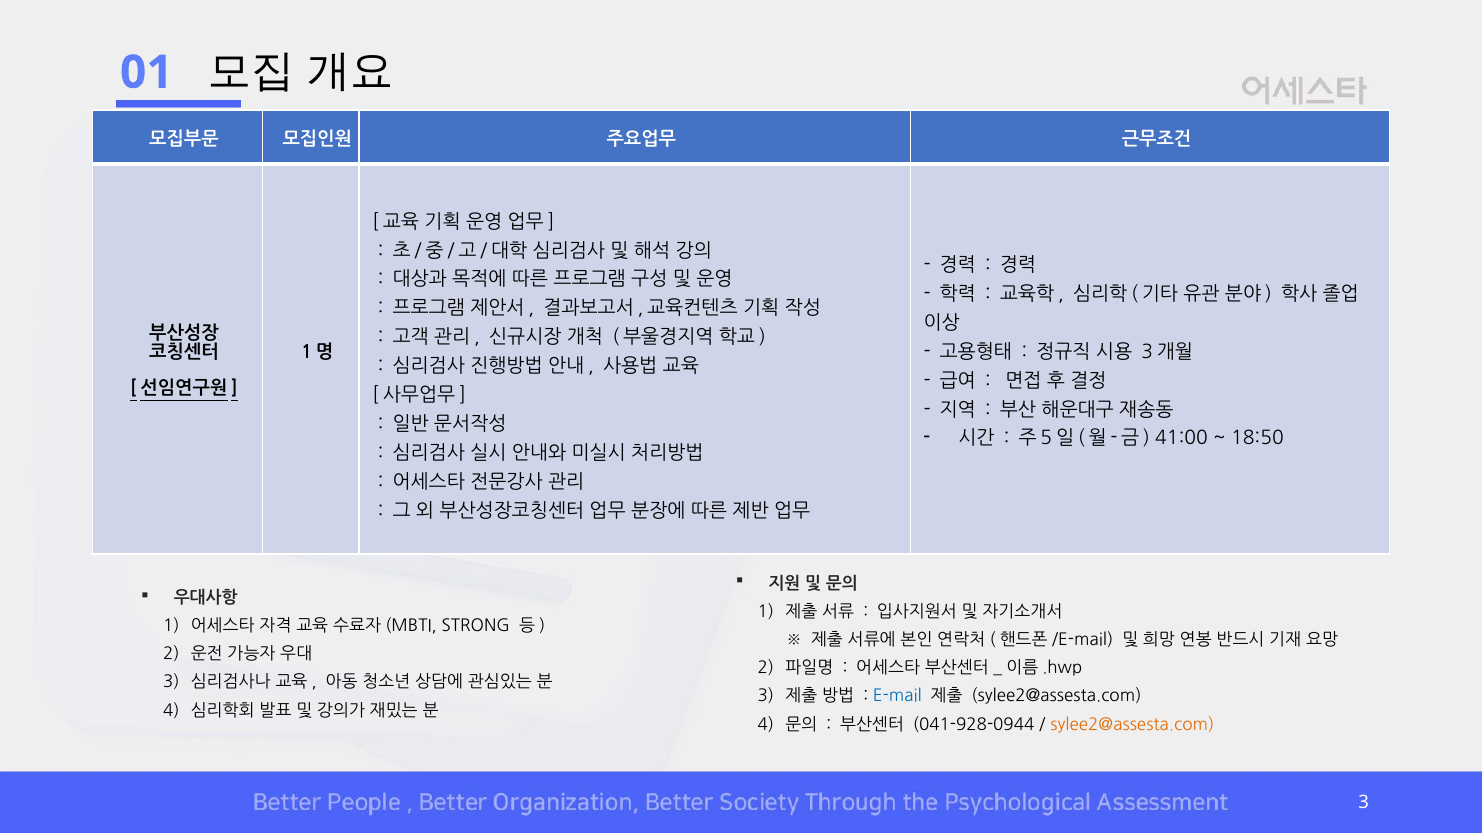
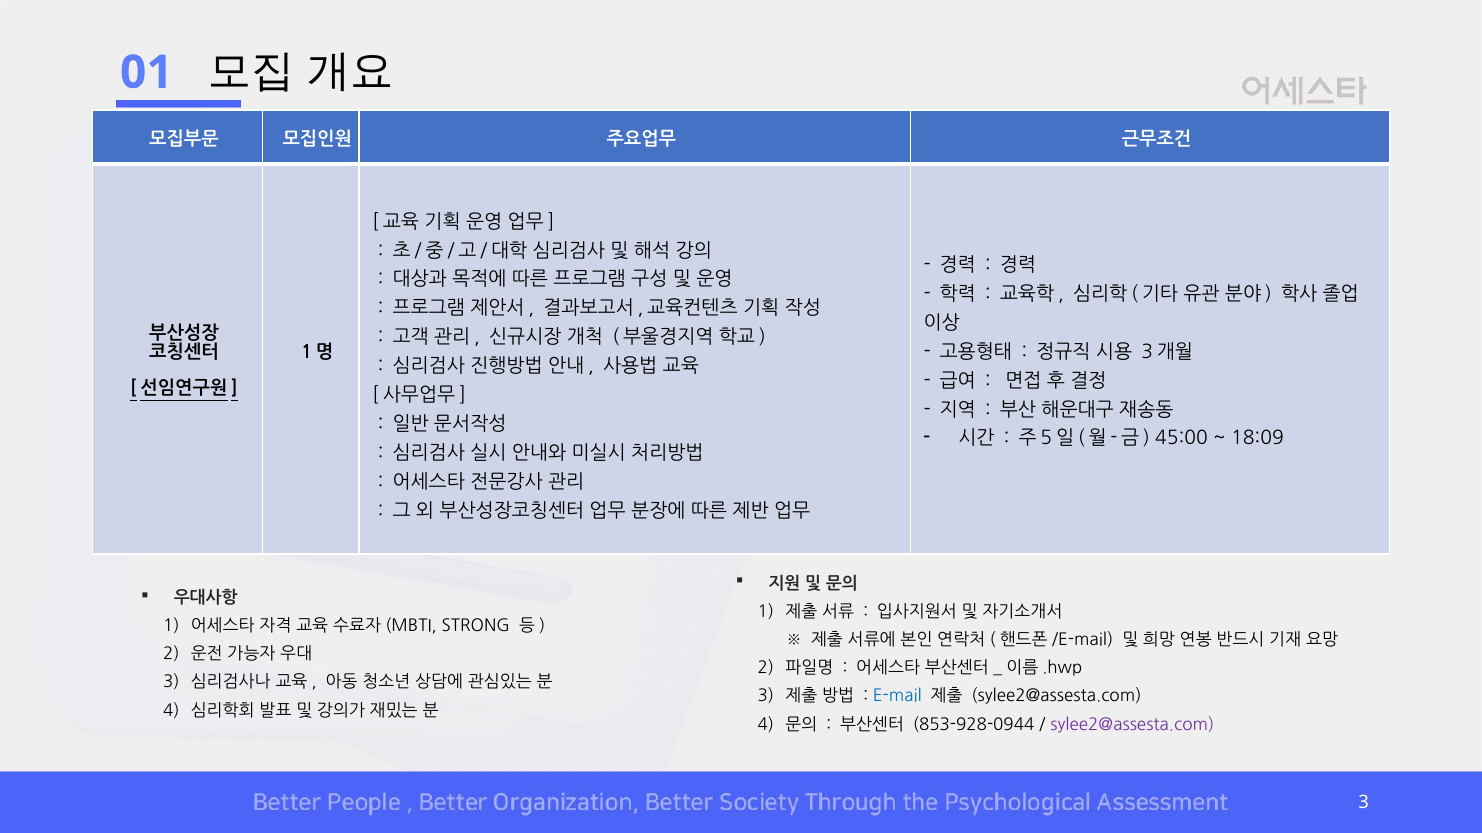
41:00: 41:00 -> 45:00
18:50: 18:50 -> 18:09
041-928-0944: 041-928-0944 -> 853-928-0944
sylee2@assesta.com at (1132, 725) colour: orange -> purple
